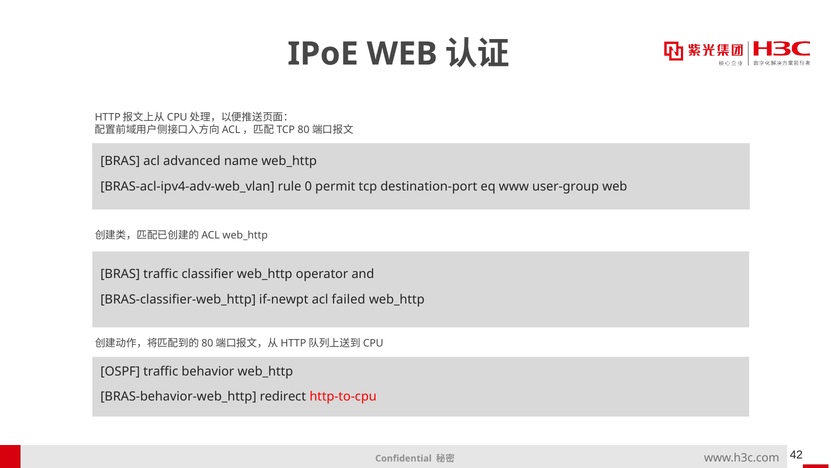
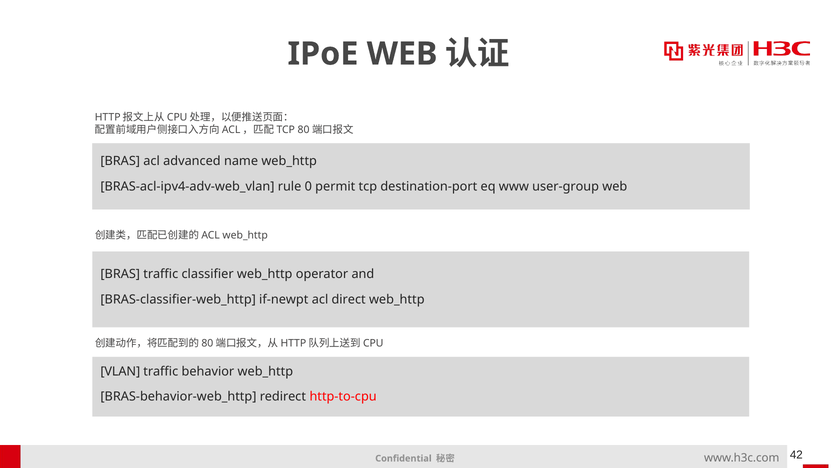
failed: failed -> direct
OSPF: OSPF -> VLAN
